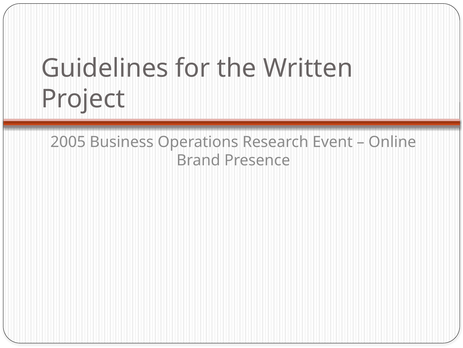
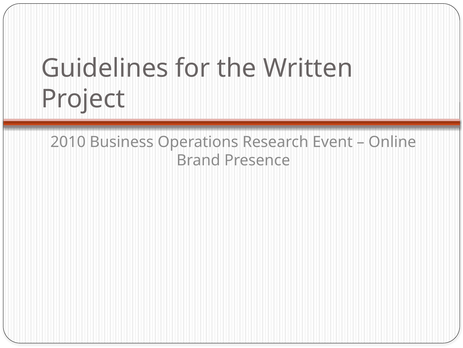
2005: 2005 -> 2010
